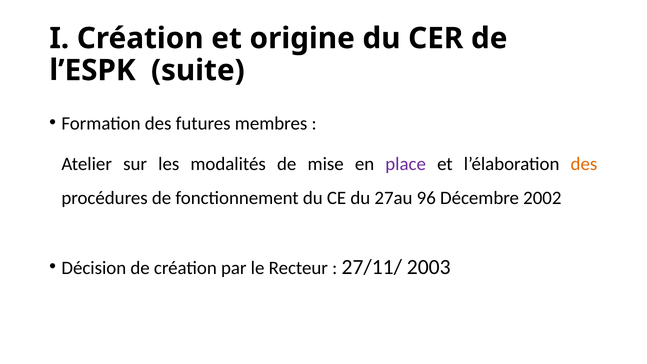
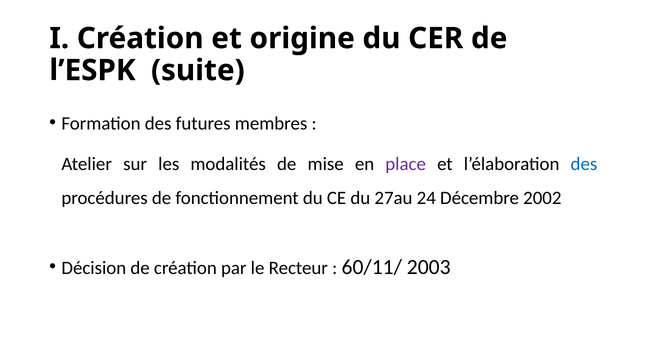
des at (584, 164) colour: orange -> blue
96: 96 -> 24
27/11/: 27/11/ -> 60/11/
